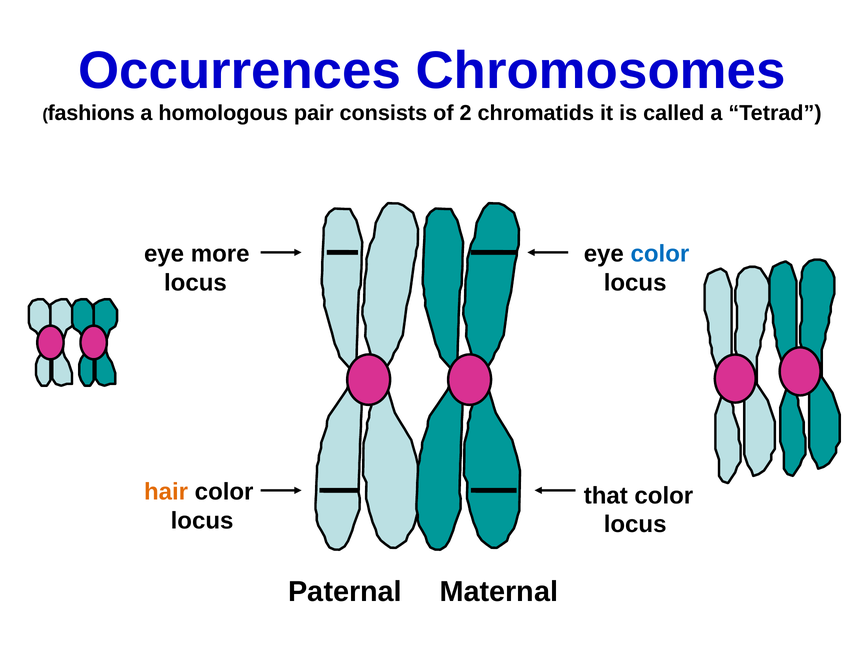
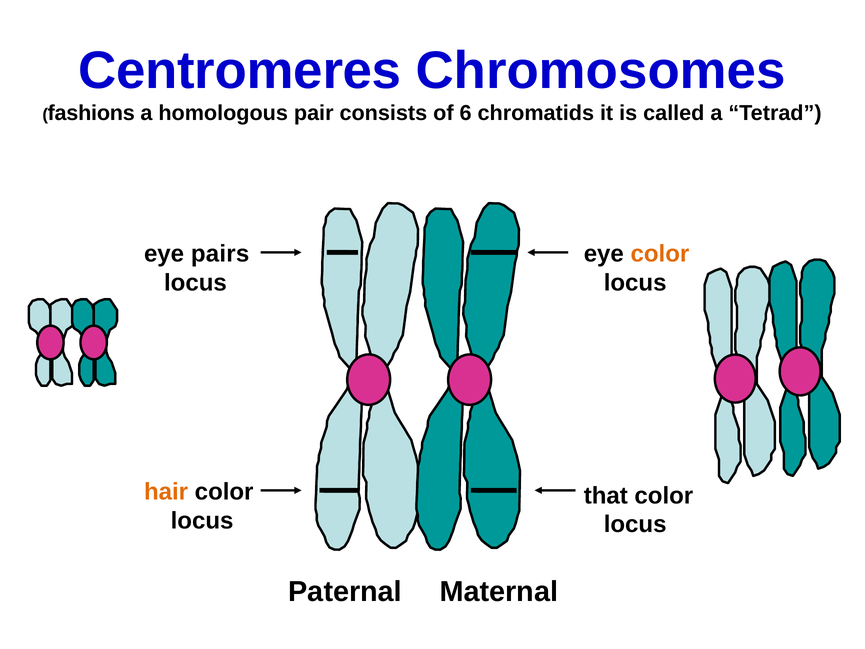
Occurrences: Occurrences -> Centromeres
2: 2 -> 6
more: more -> pairs
color at (660, 254) colour: blue -> orange
